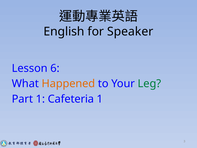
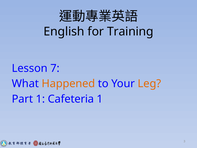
Speaker: Speaker -> Training
6: 6 -> 7
Leg colour: green -> orange
